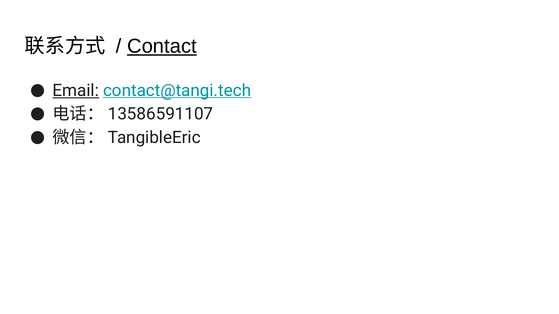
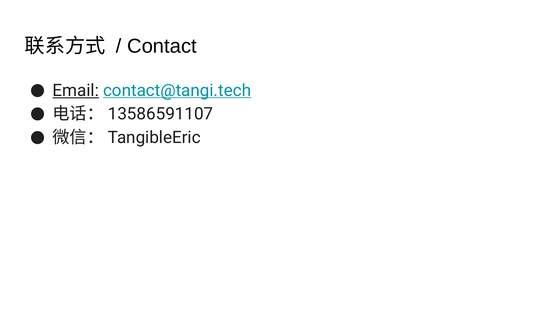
Contact underline: present -> none
